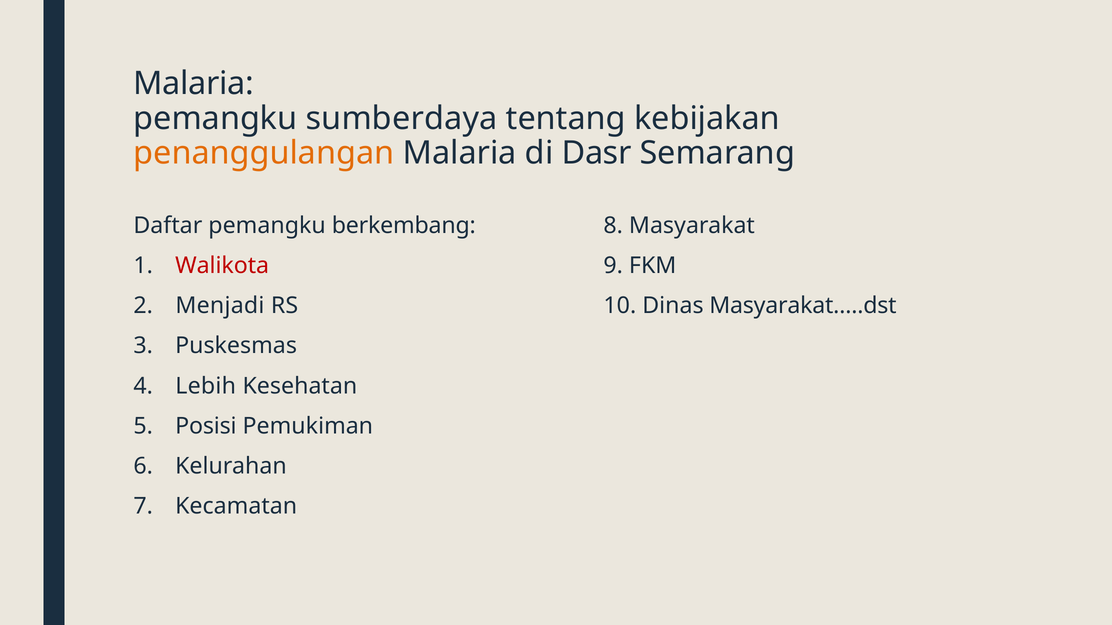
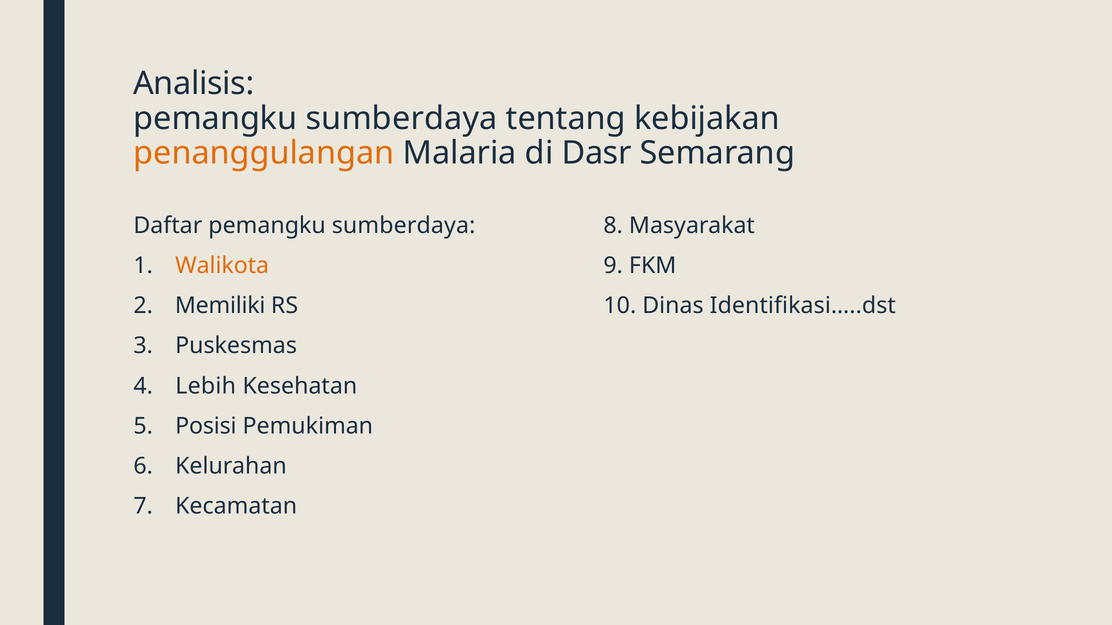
Malaria at (194, 84): Malaria -> Analisis
Daftar pemangku berkembang: berkembang -> sumberdaya
Walikota colour: red -> orange
Menjadi: Menjadi -> Memiliki
Masyarakat…..dst: Masyarakat…..dst -> Identifikasi…..dst
